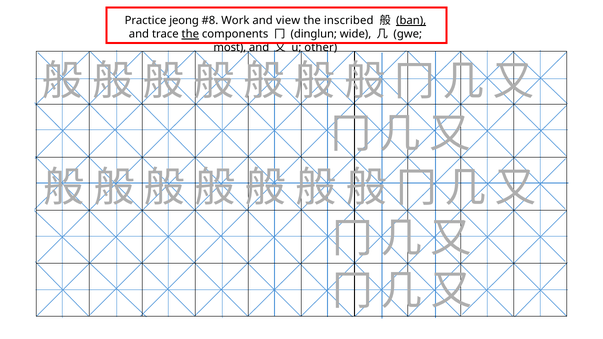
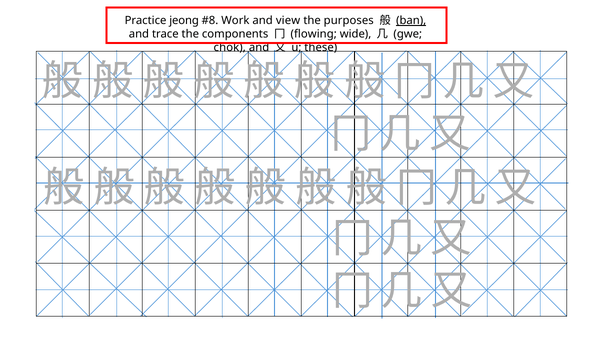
inscribed: inscribed -> purposes
the at (190, 34) underline: present -> none
dinglun: dinglun -> flowing
most: most -> chok
other: other -> these
